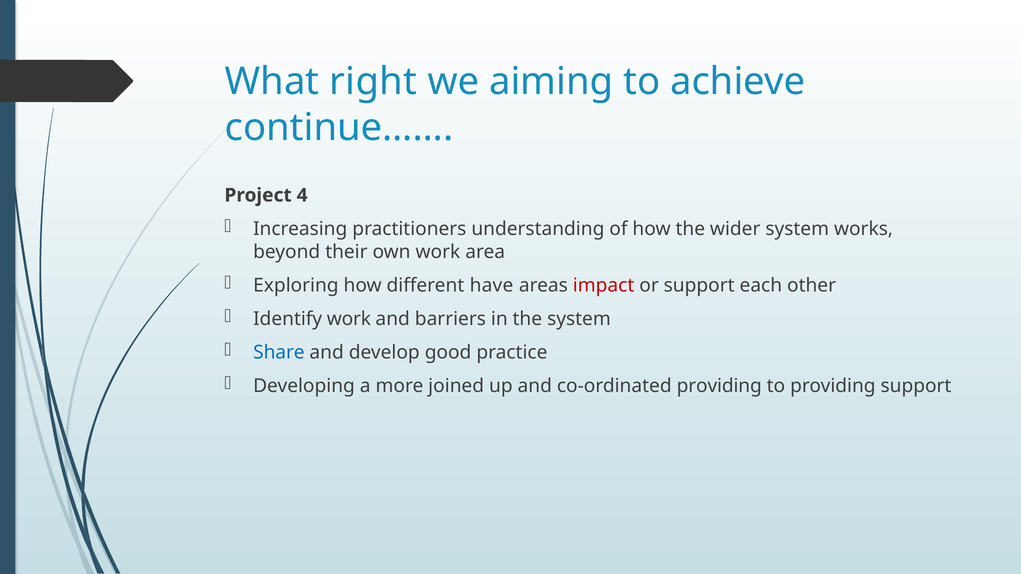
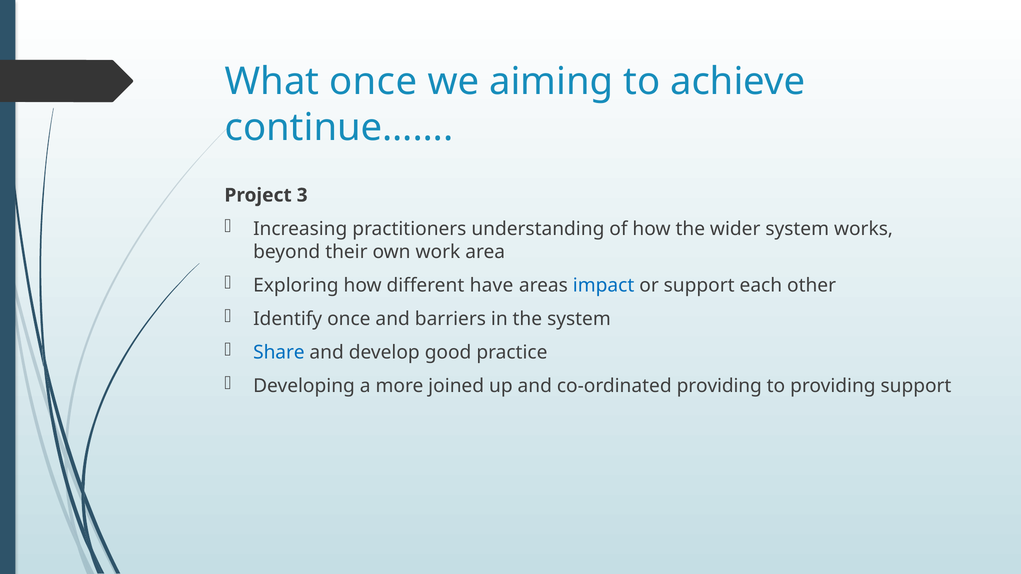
What right: right -> once
4: 4 -> 3
impact colour: red -> blue
Identify work: work -> once
